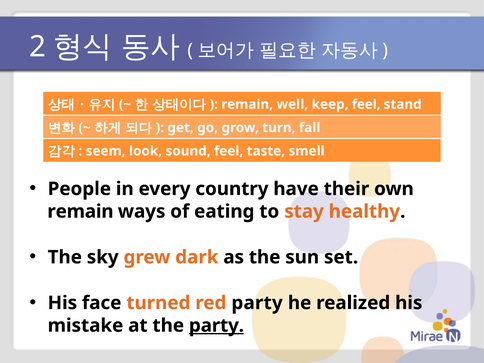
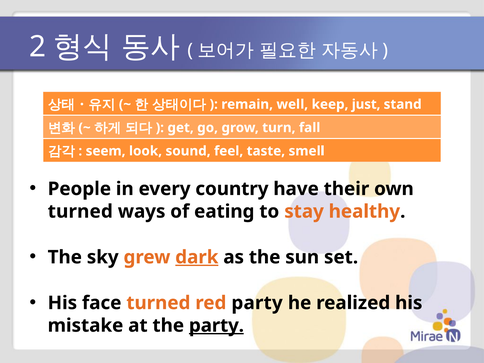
keep feel: feel -> just
remain at (80, 211): remain -> turned
dark underline: none -> present
